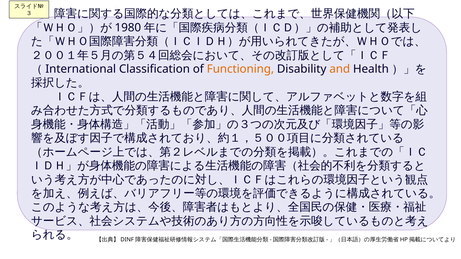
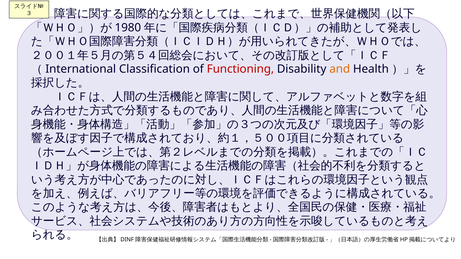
Functioning colour: orange -> red
